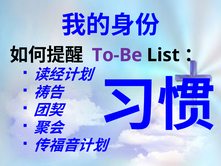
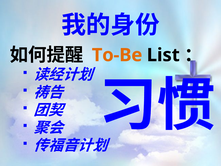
To-Be colour: purple -> orange
